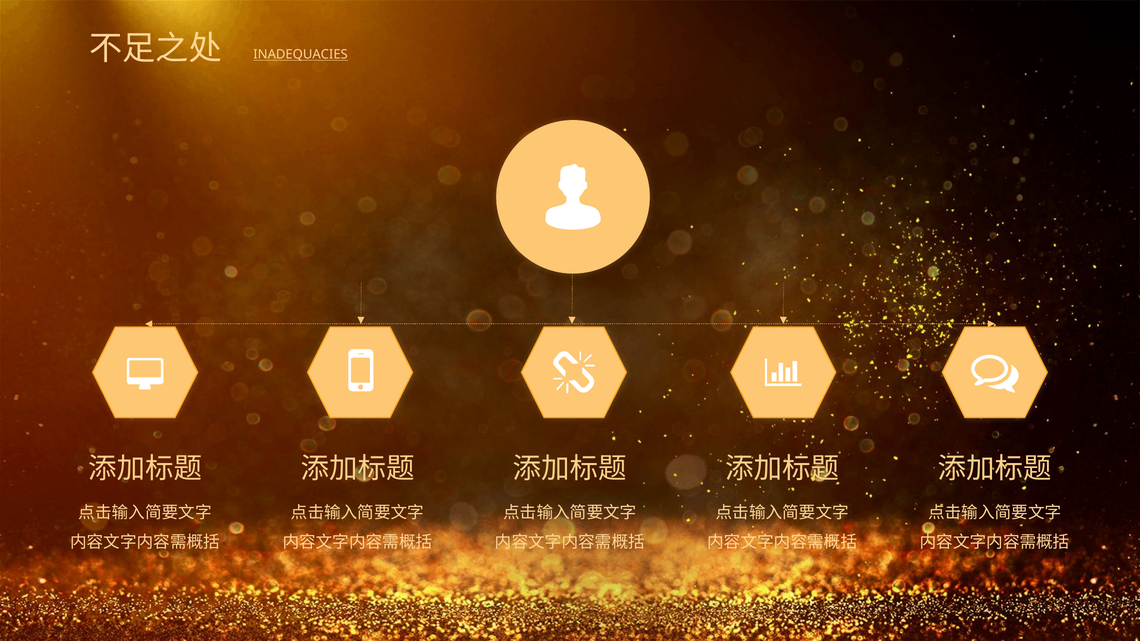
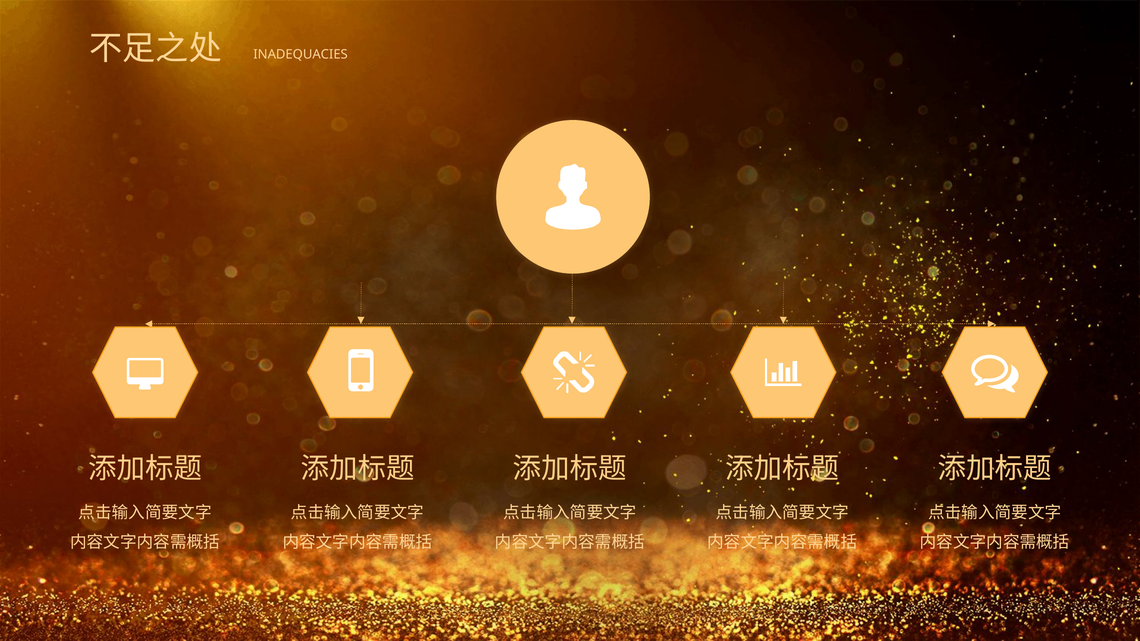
INADEQUACIES underline: present -> none
